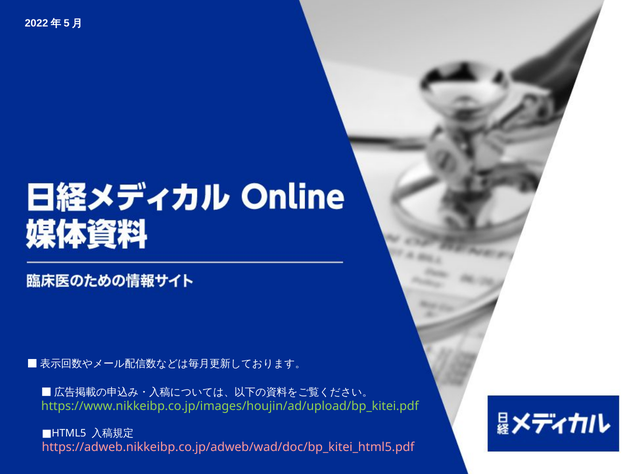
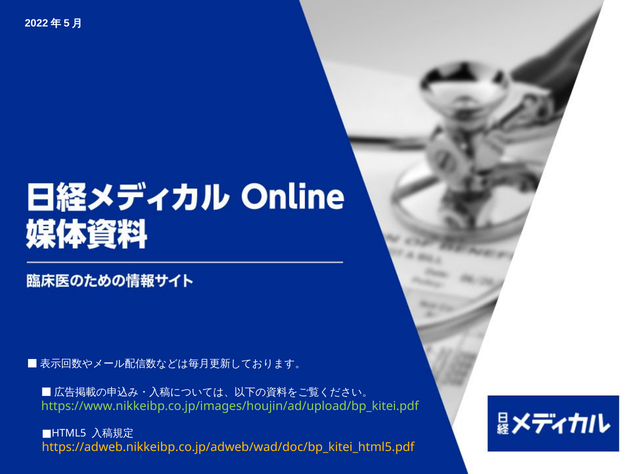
https://adweb.nikkeibp.co.jp/adweb/wad/doc/bp_kitei_html5.pdf colour: pink -> yellow
